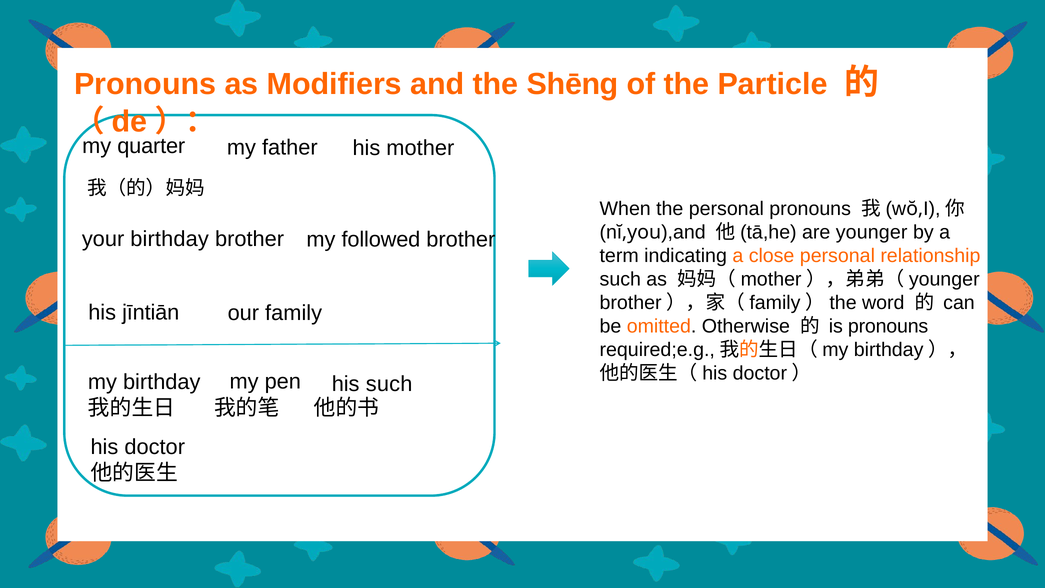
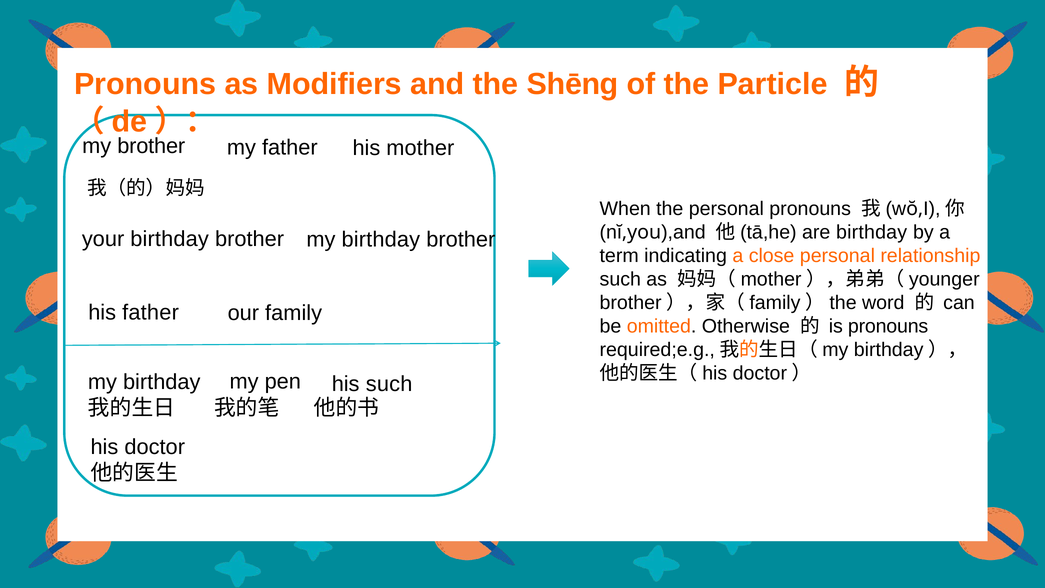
my quarter: quarter -> brother
are younger: younger -> birthday
brother my followed: followed -> birthday
his jīntiān: jīntiān -> father
